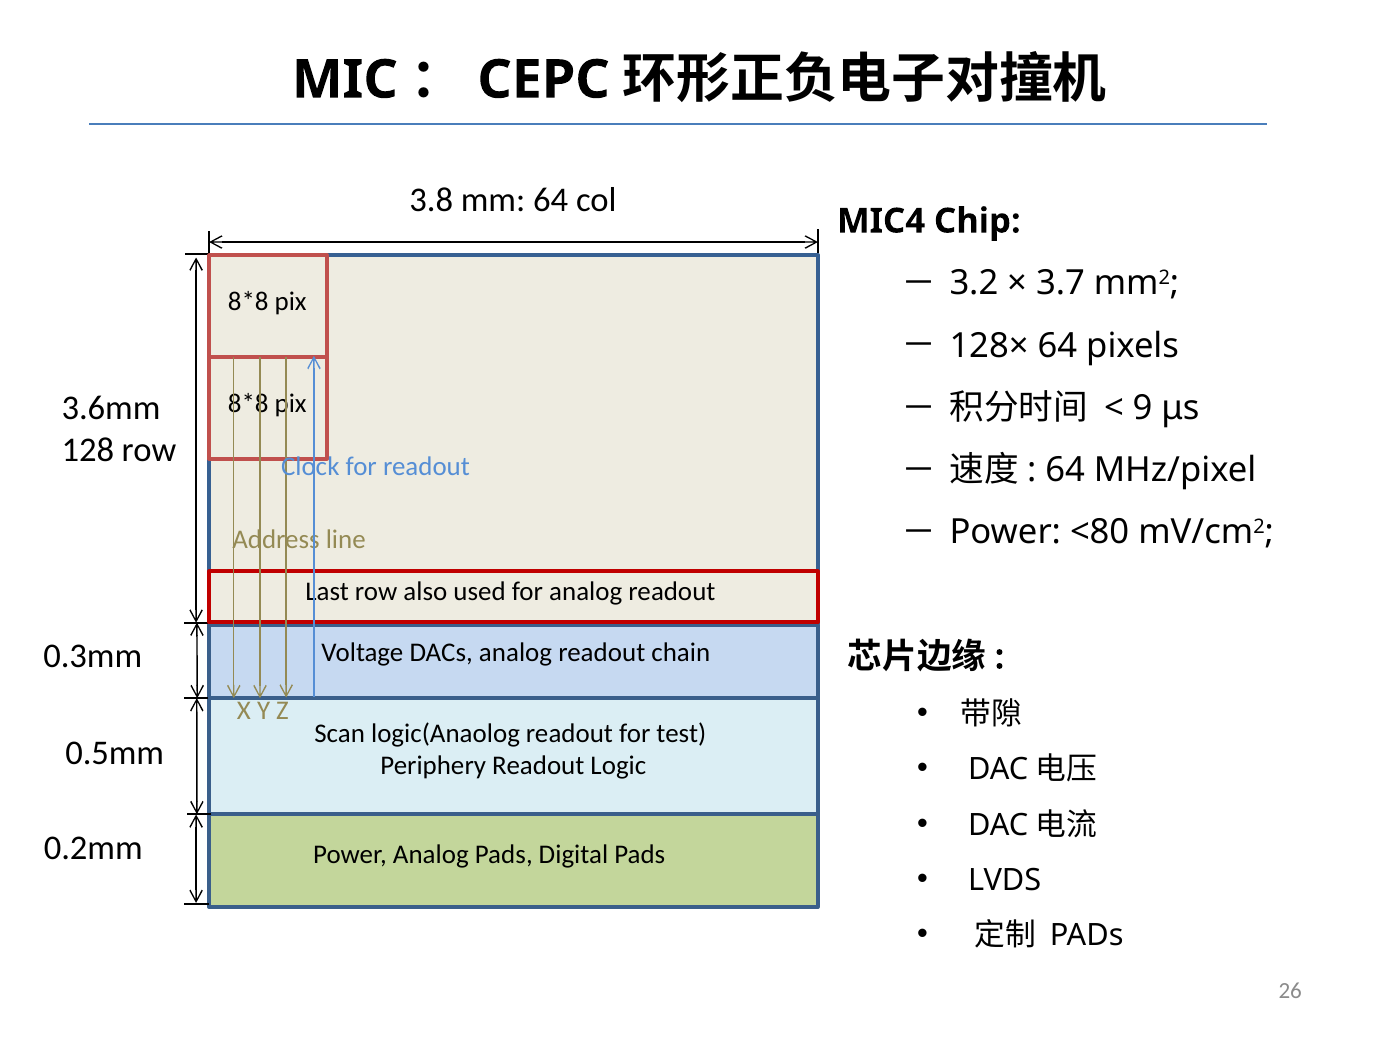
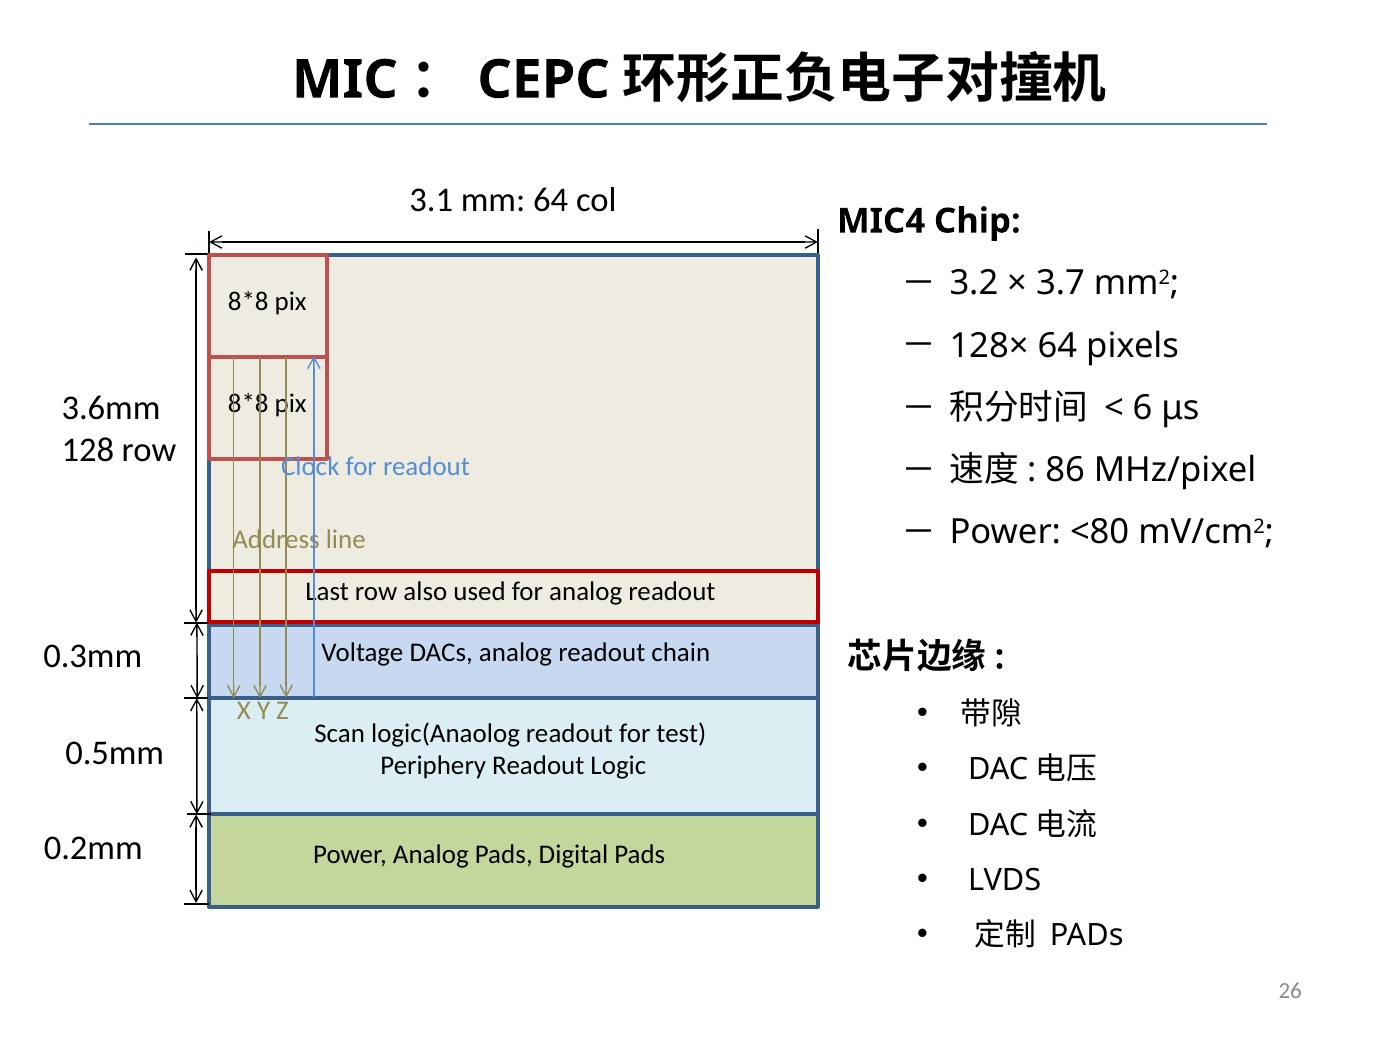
3.8: 3.8 -> 3.1
9: 9 -> 6
64 at (1065, 471): 64 -> 86
